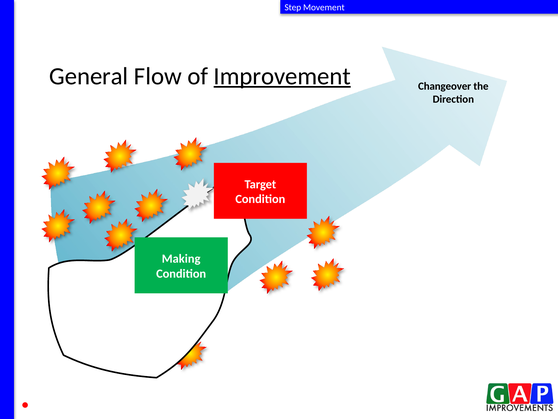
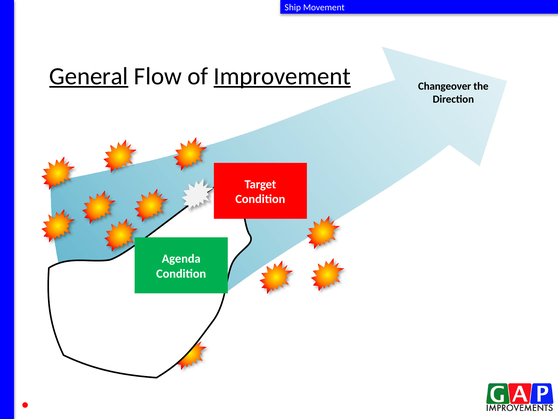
Step: Step -> Ship
General underline: none -> present
Making: Making -> Agenda
